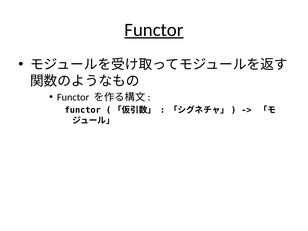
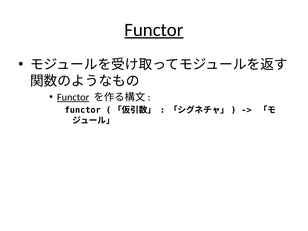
Functor at (73, 97) underline: none -> present
